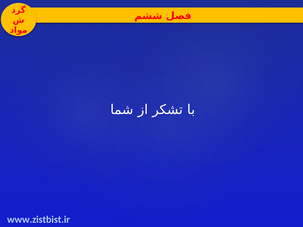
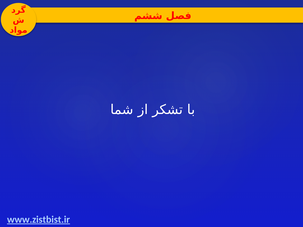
www.zistbist.ir underline: none -> present
